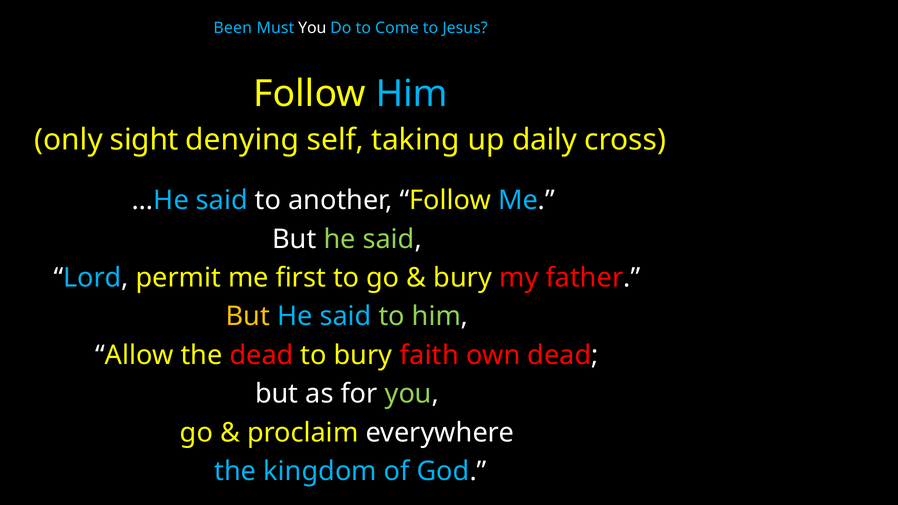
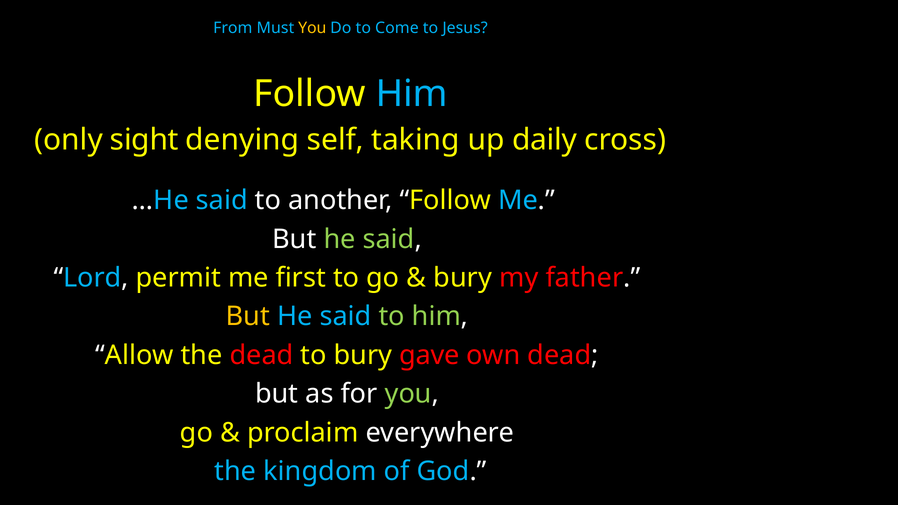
Been: Been -> From
You at (312, 28) colour: white -> yellow
faith: faith -> gave
